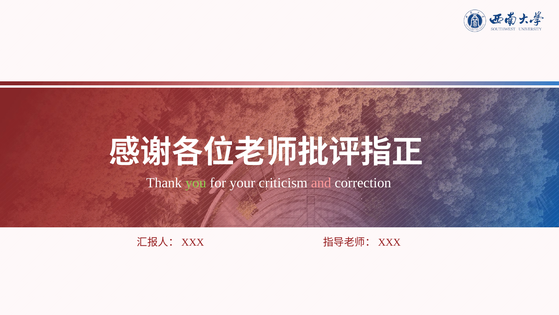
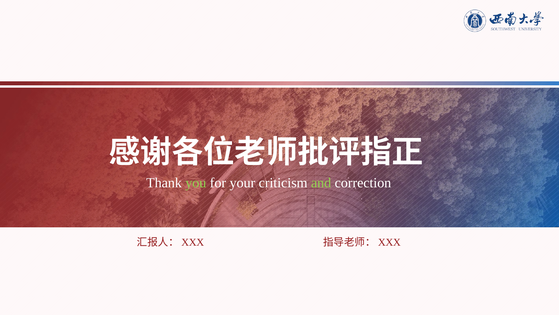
and colour: pink -> light green
